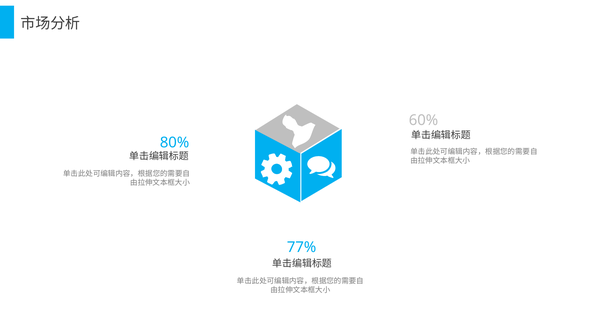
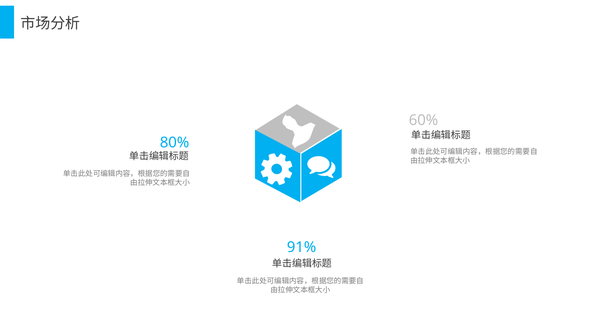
77%: 77% -> 91%
